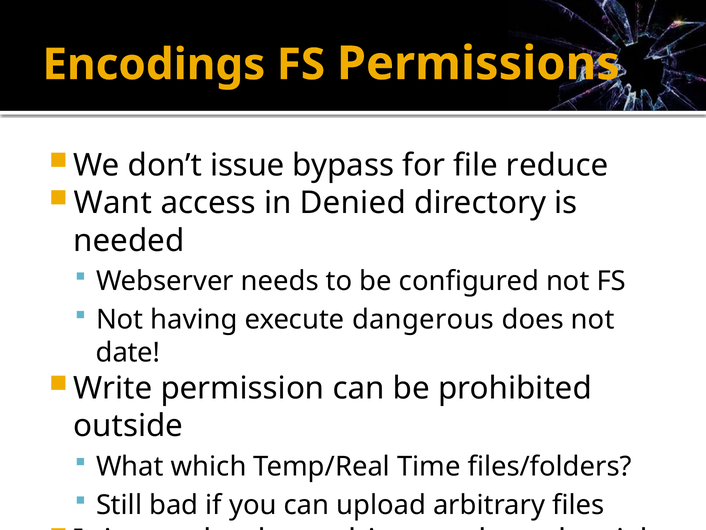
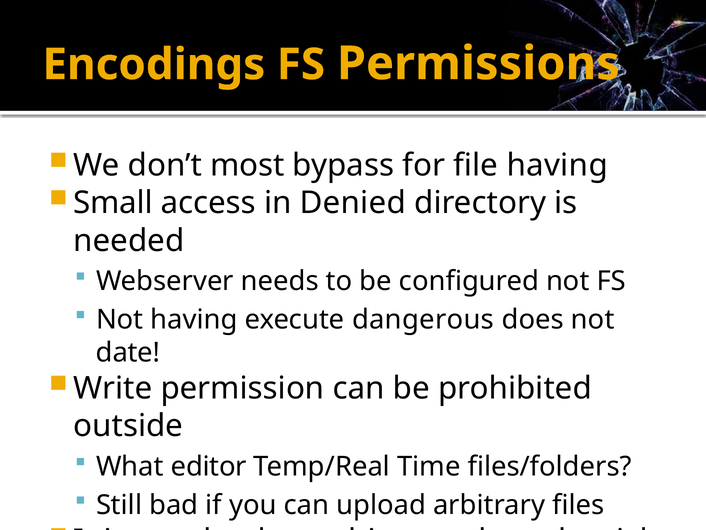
issue: issue -> most
file reduce: reduce -> having
Want: Want -> Small
which: which -> editor
